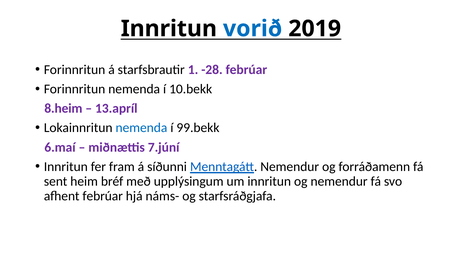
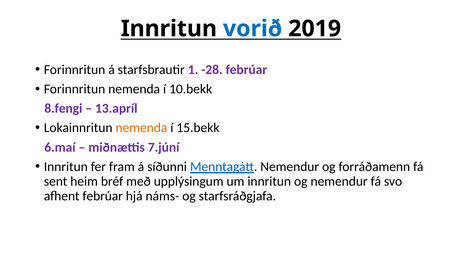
8.heim: 8.heim -> 8.fengi
nemenda at (141, 128) colour: blue -> orange
99.bekk: 99.bekk -> 15.bekk
